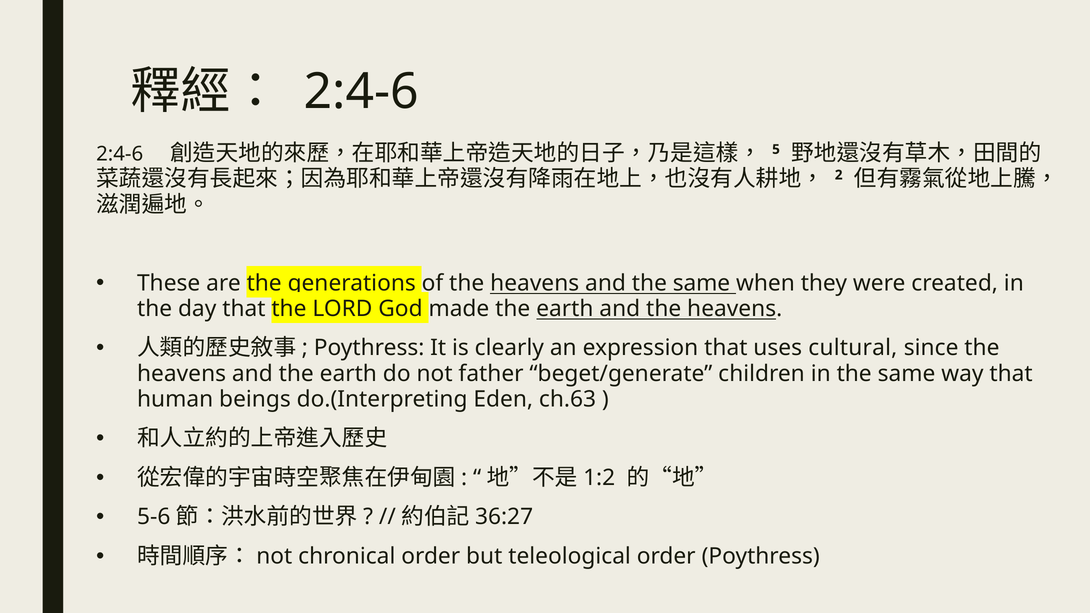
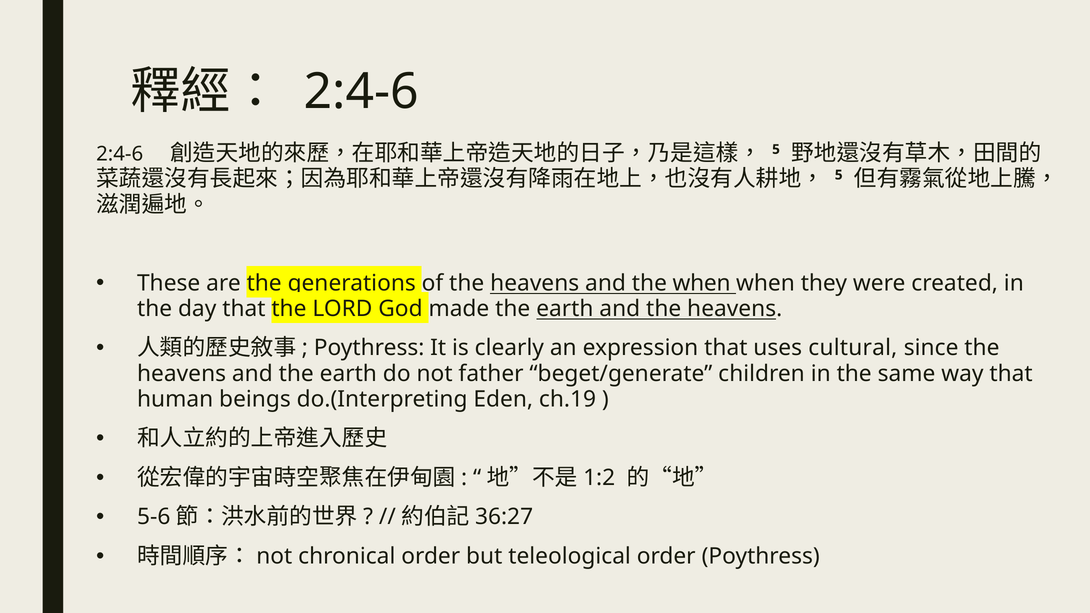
2 at (839, 175): 2 -> 5
and the same: same -> when
ch.63: ch.63 -> ch.19
